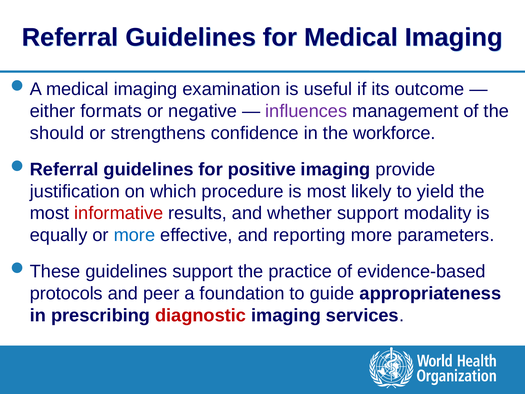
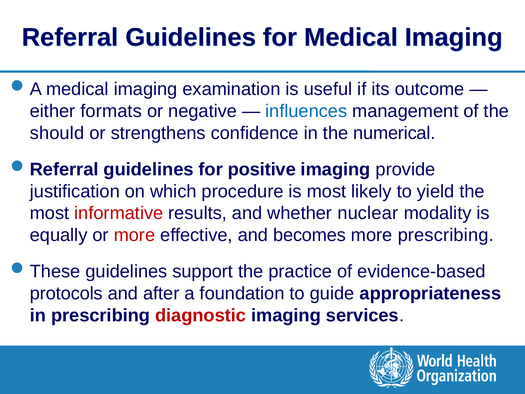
influences colour: purple -> blue
workforce: workforce -> numerical
whether support: support -> nuclear
more at (134, 235) colour: blue -> red
reporting: reporting -> becomes
more parameters: parameters -> prescribing
peer: peer -> after
